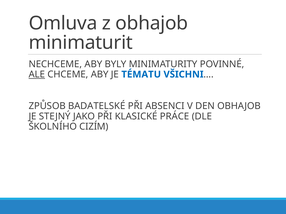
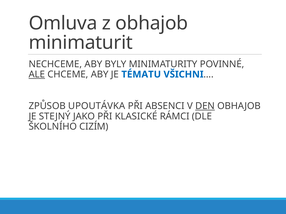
BADATELSKÉ: BADATELSKÉ -> UPOUTÁVKA
DEN underline: none -> present
PRÁCE: PRÁCE -> RÁMCI
